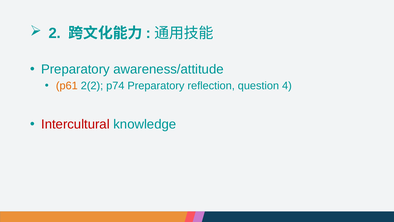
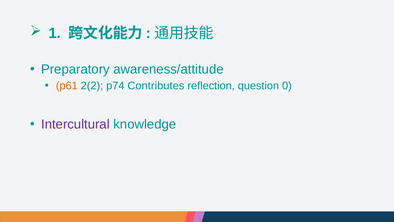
2: 2 -> 1
p74 Preparatory: Preparatory -> Contributes
4: 4 -> 0
Intercultural colour: red -> purple
